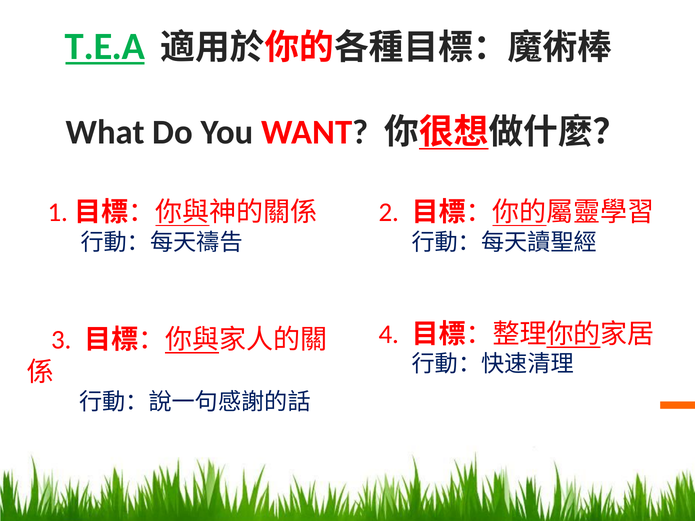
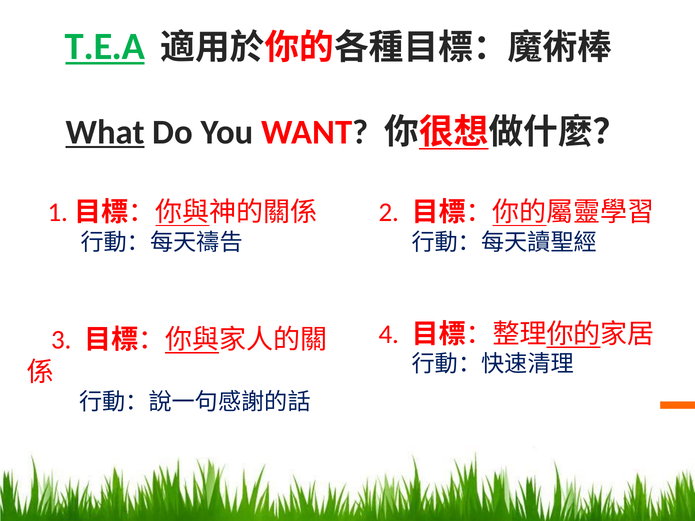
What underline: none -> present
